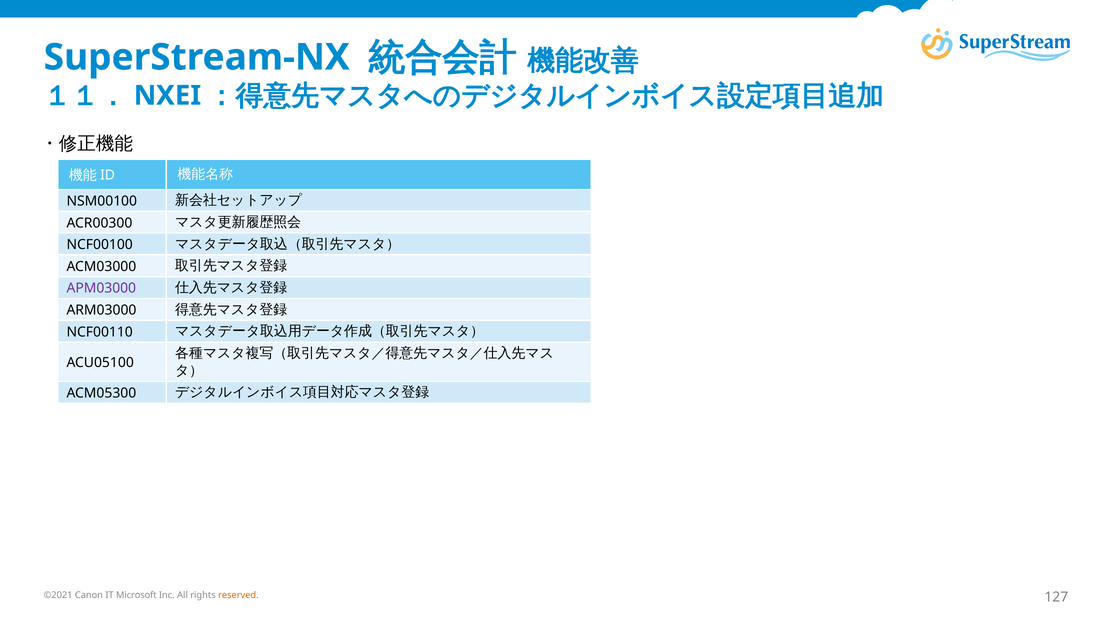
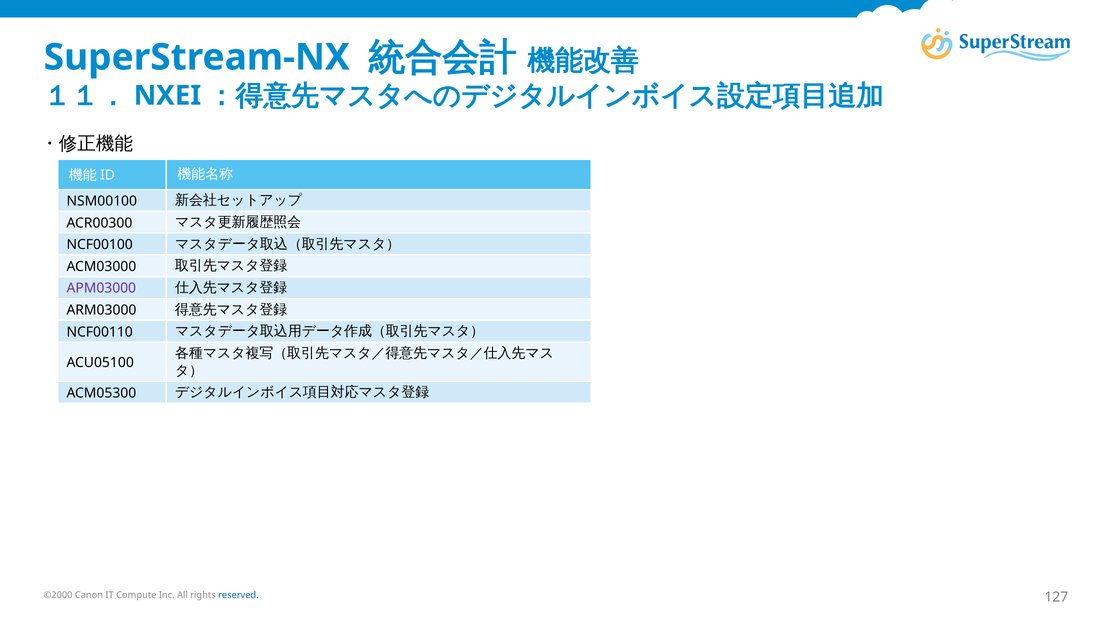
©2021: ©2021 -> ©2000
Microsoft: Microsoft -> Compute
reserved colour: orange -> blue
